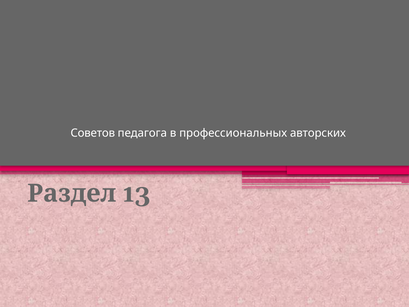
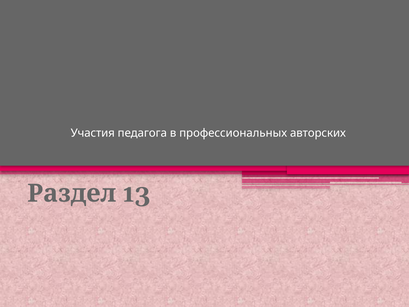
Советов: Советов -> Участия
